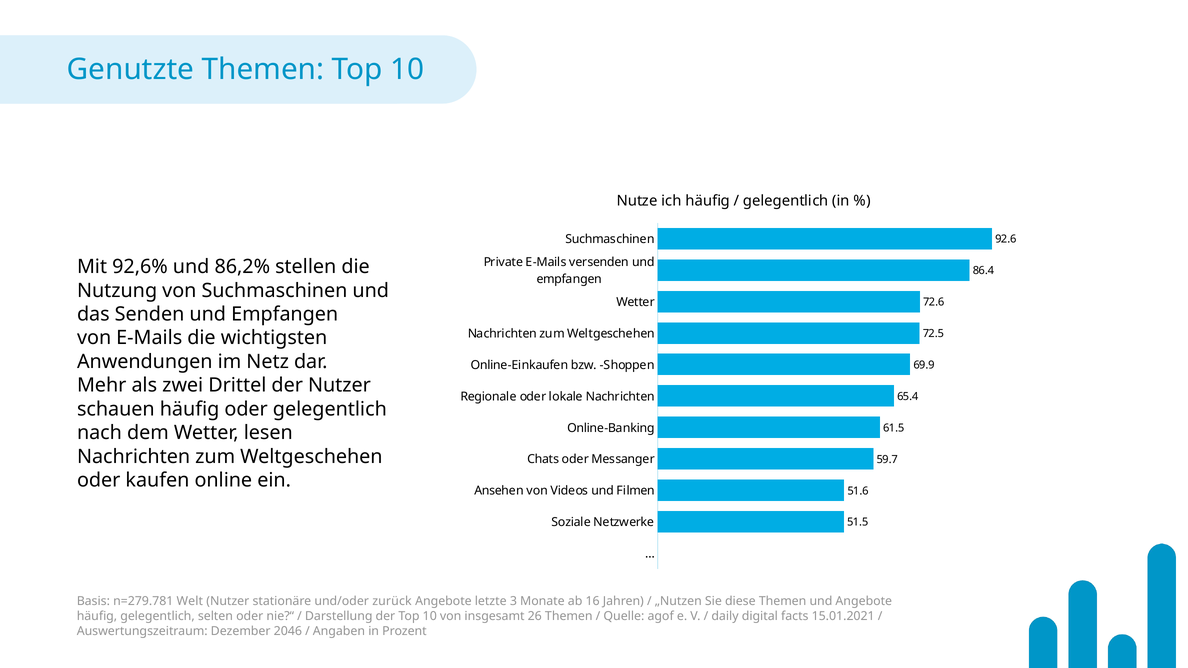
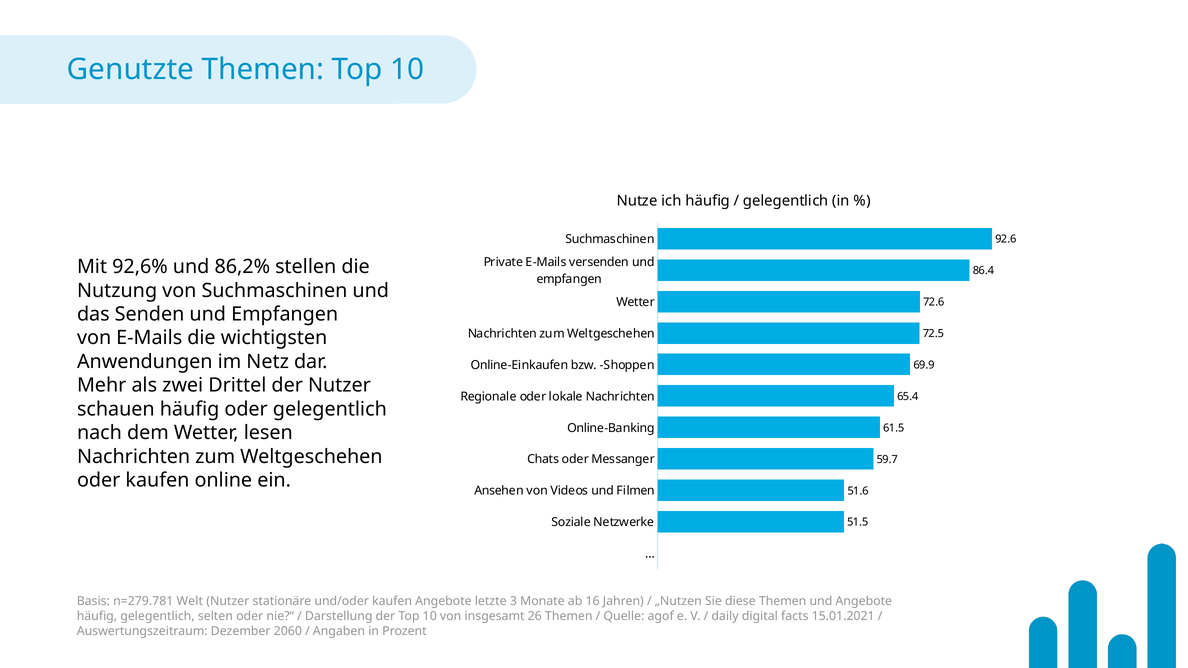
und/oder zurück: zurück -> kaufen
2046: 2046 -> 2060
